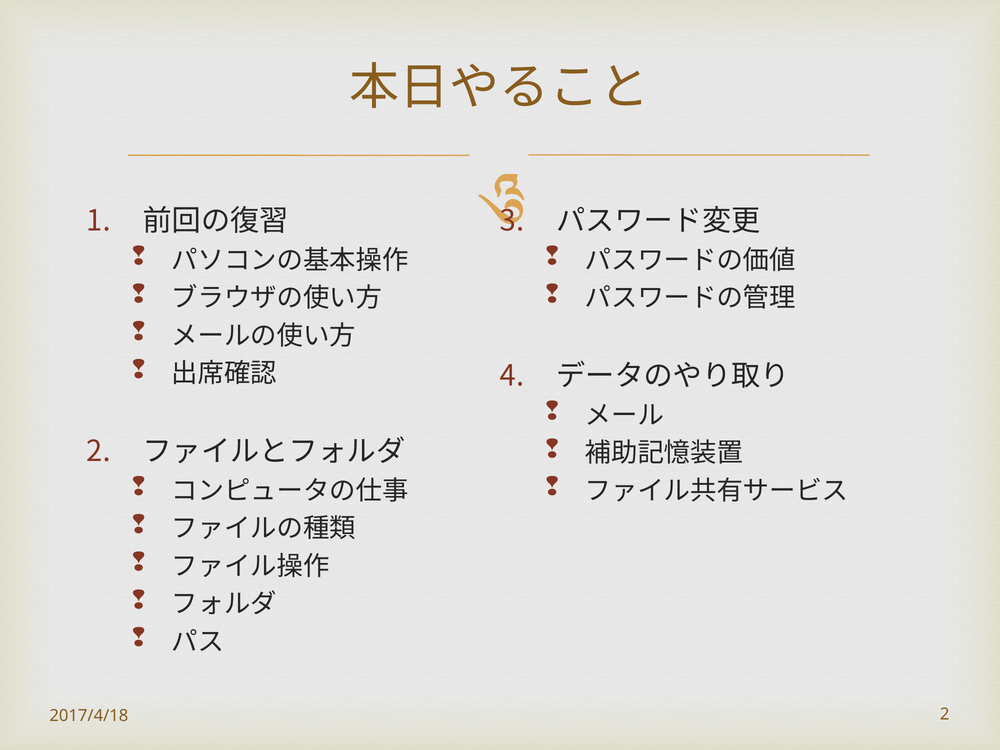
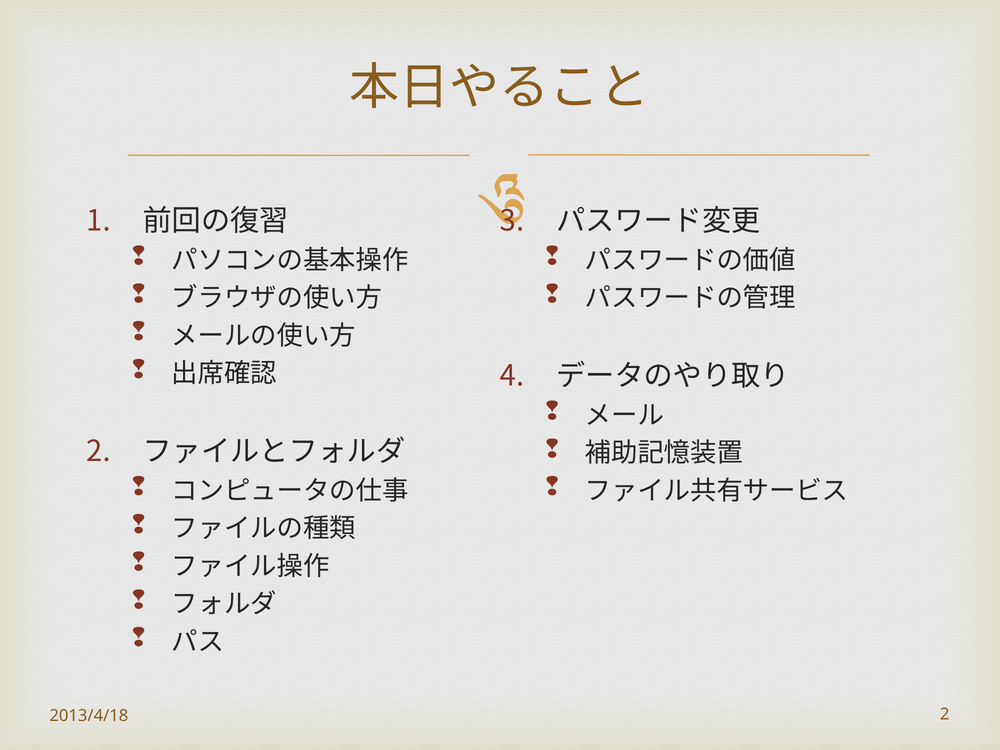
2017/4/18: 2017/4/18 -> 2013/4/18
